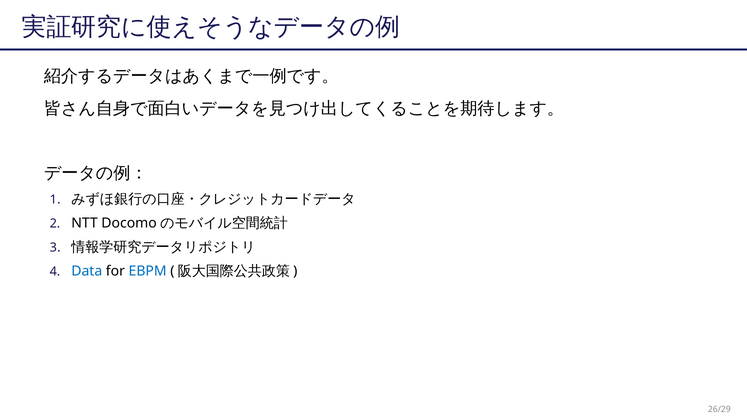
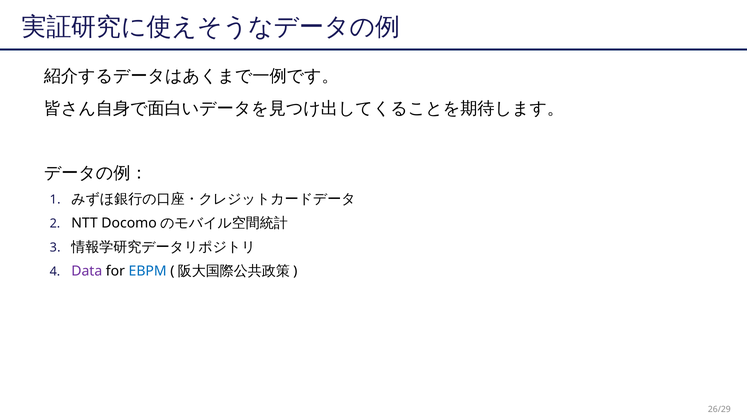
Data colour: blue -> purple
